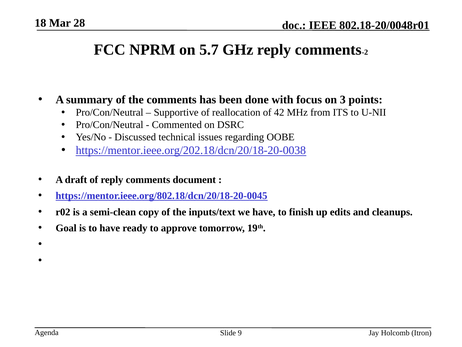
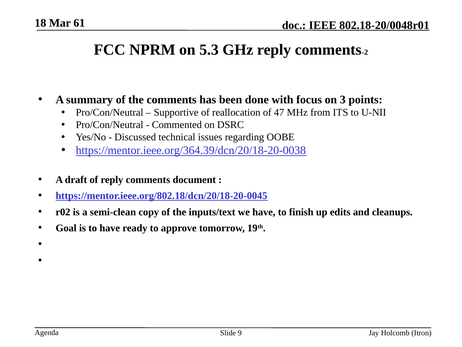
28: 28 -> 61
5.7: 5.7 -> 5.3
42: 42 -> 47
https://mentor.ieee.org/202.18/dcn/20/18-20-0038: https://mentor.ieee.org/202.18/dcn/20/18-20-0038 -> https://mentor.ieee.org/364.39/dcn/20/18-20-0038
